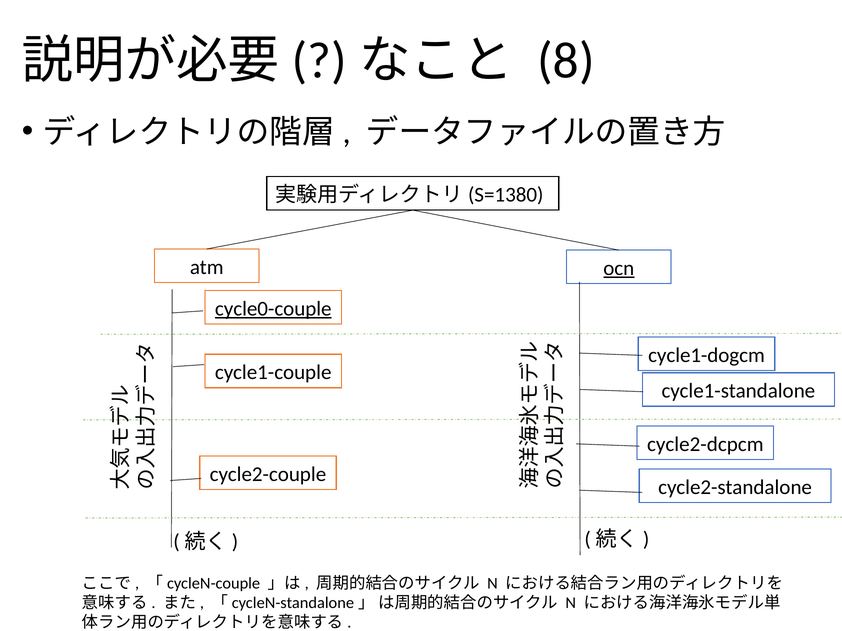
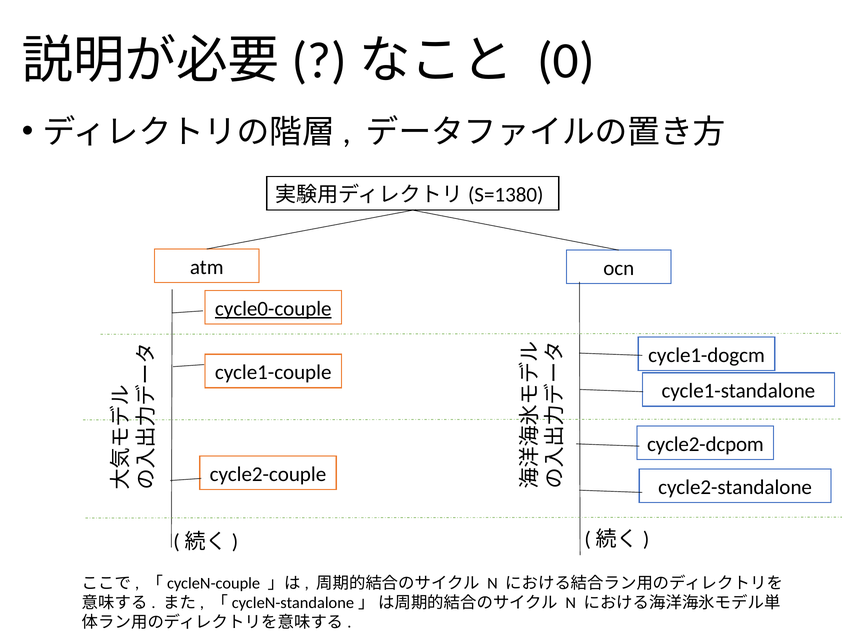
8: 8 -> 0
ocn underline: present -> none
cycle2-dcpcm: cycle2-dcpcm -> cycle2-dcpom
